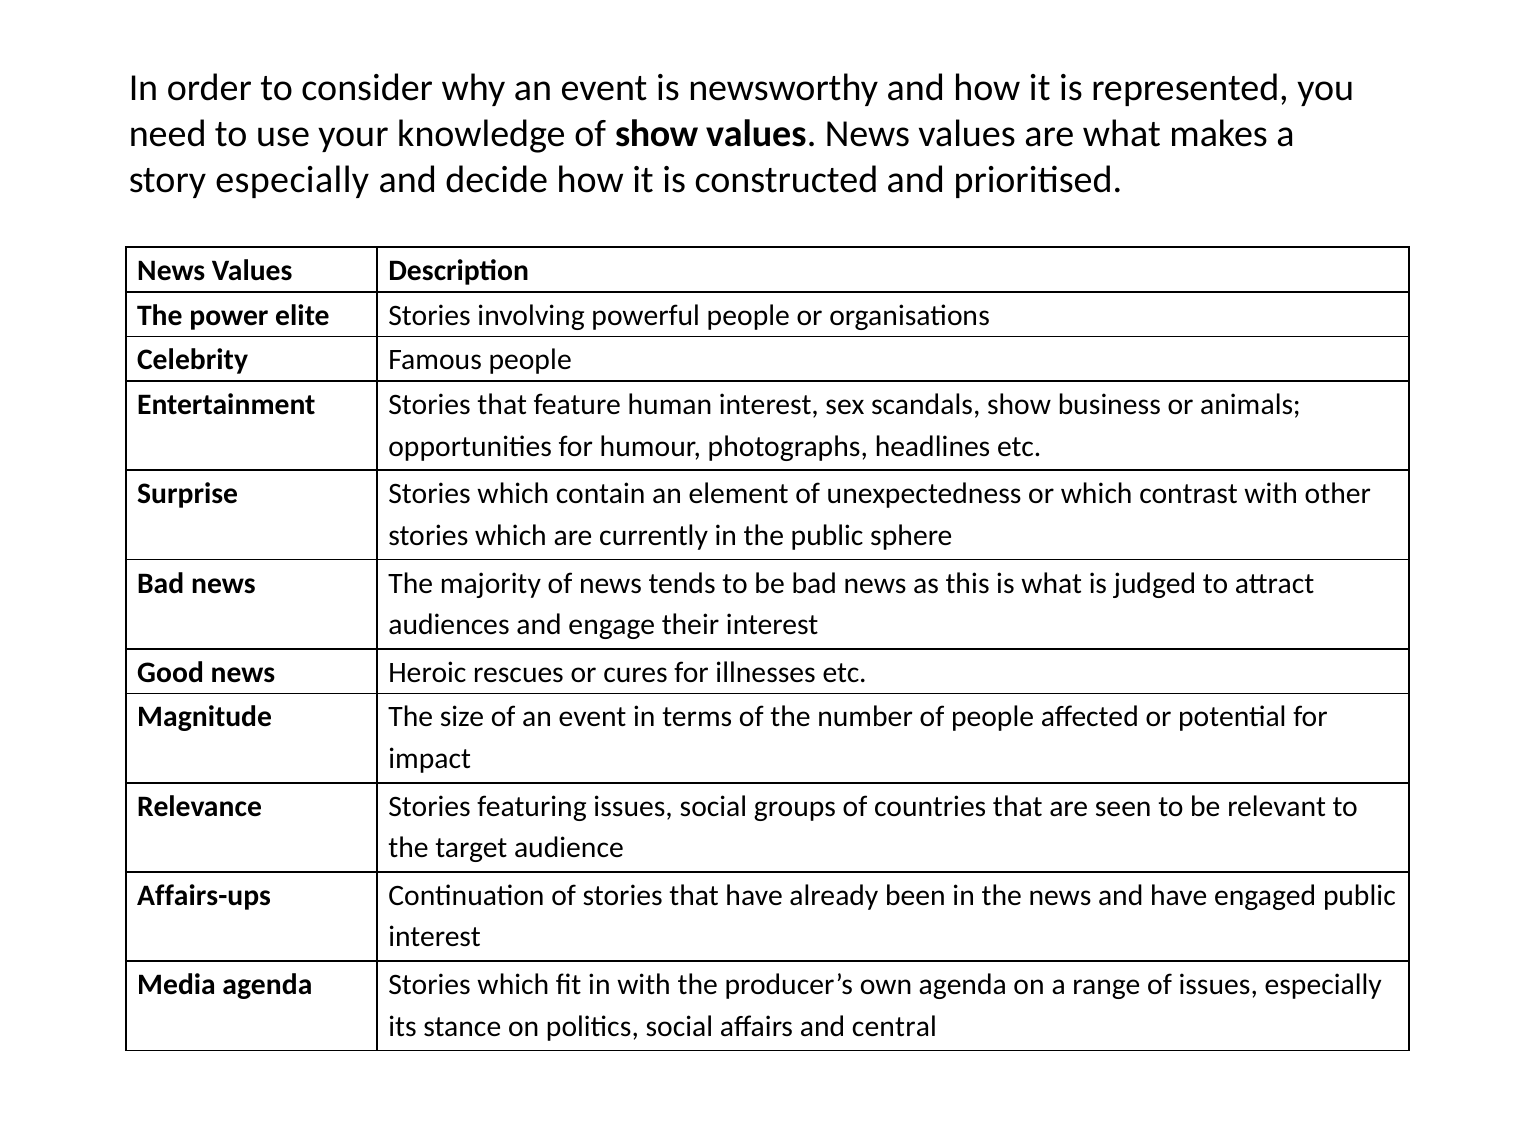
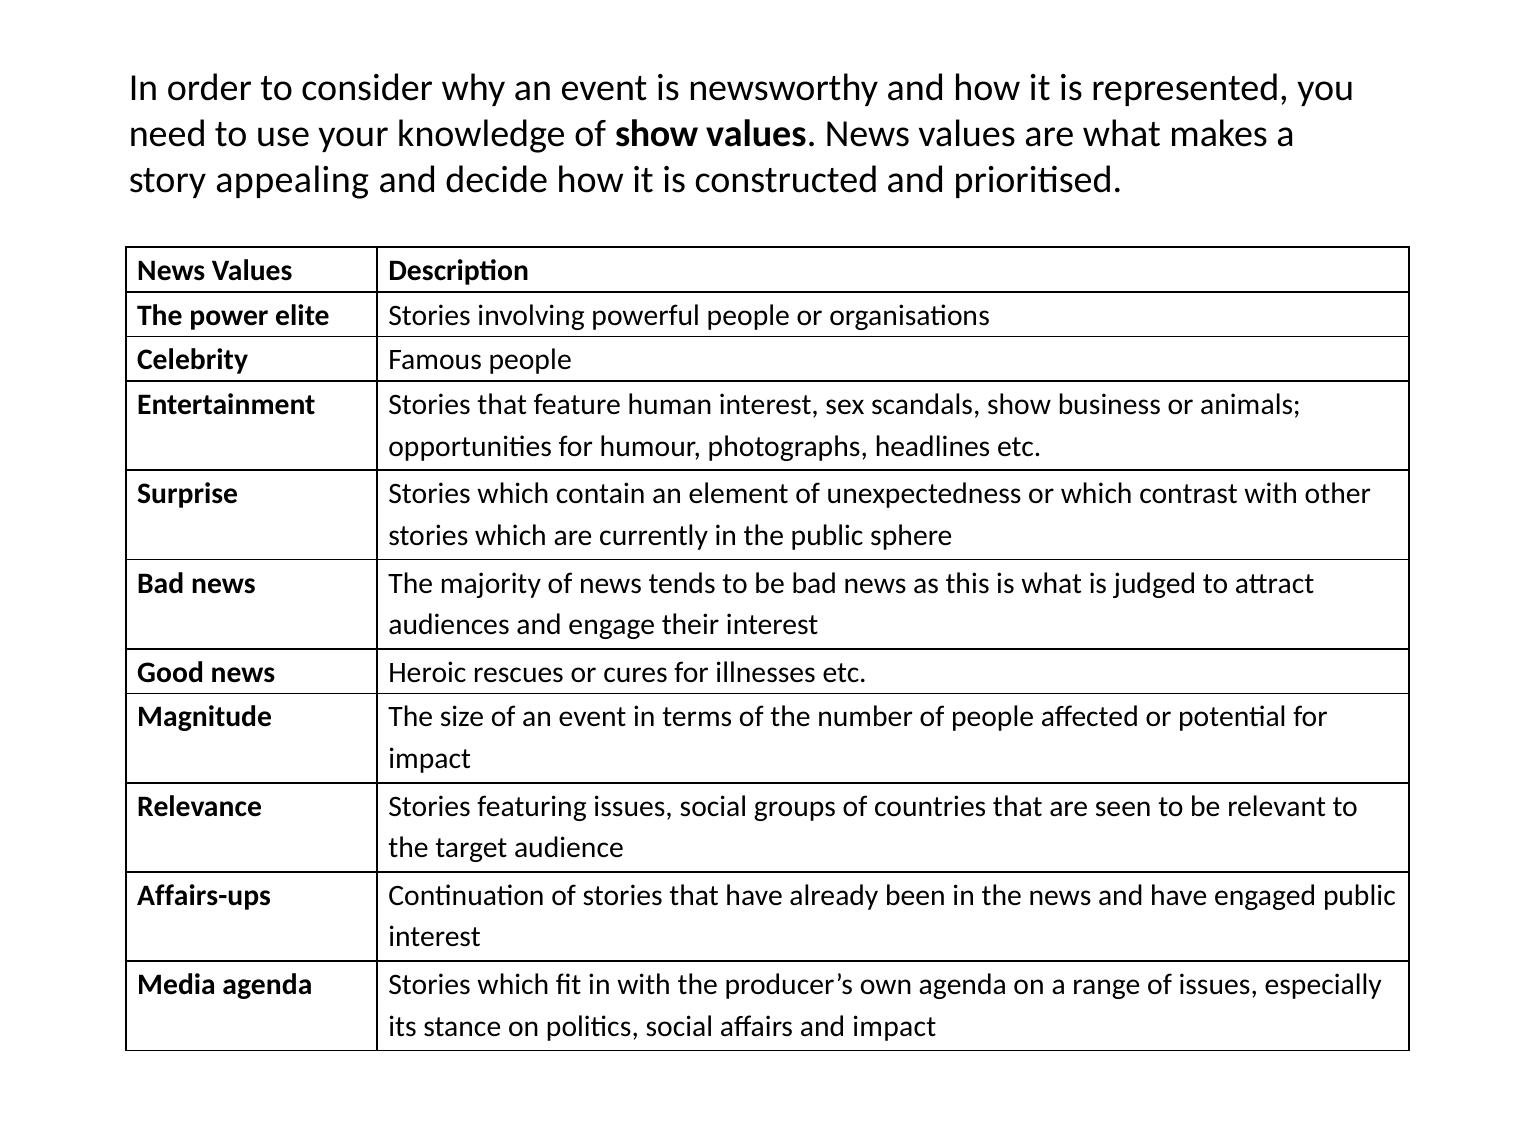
story especially: especially -> appealing
and central: central -> impact
